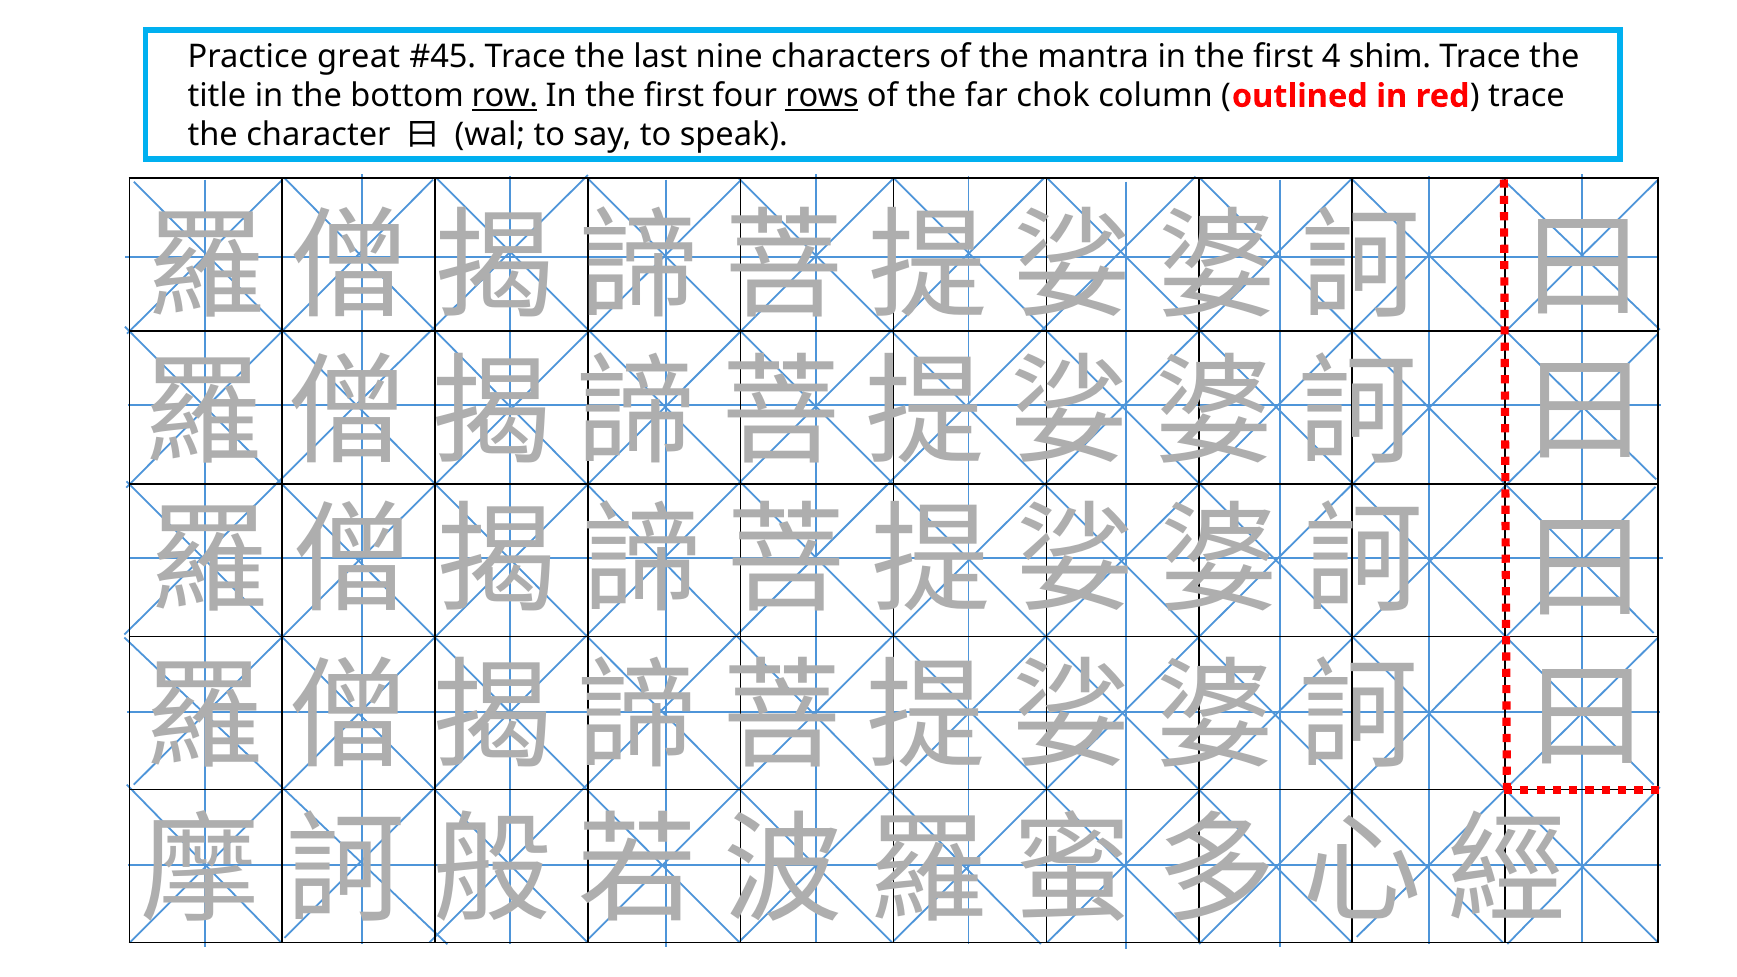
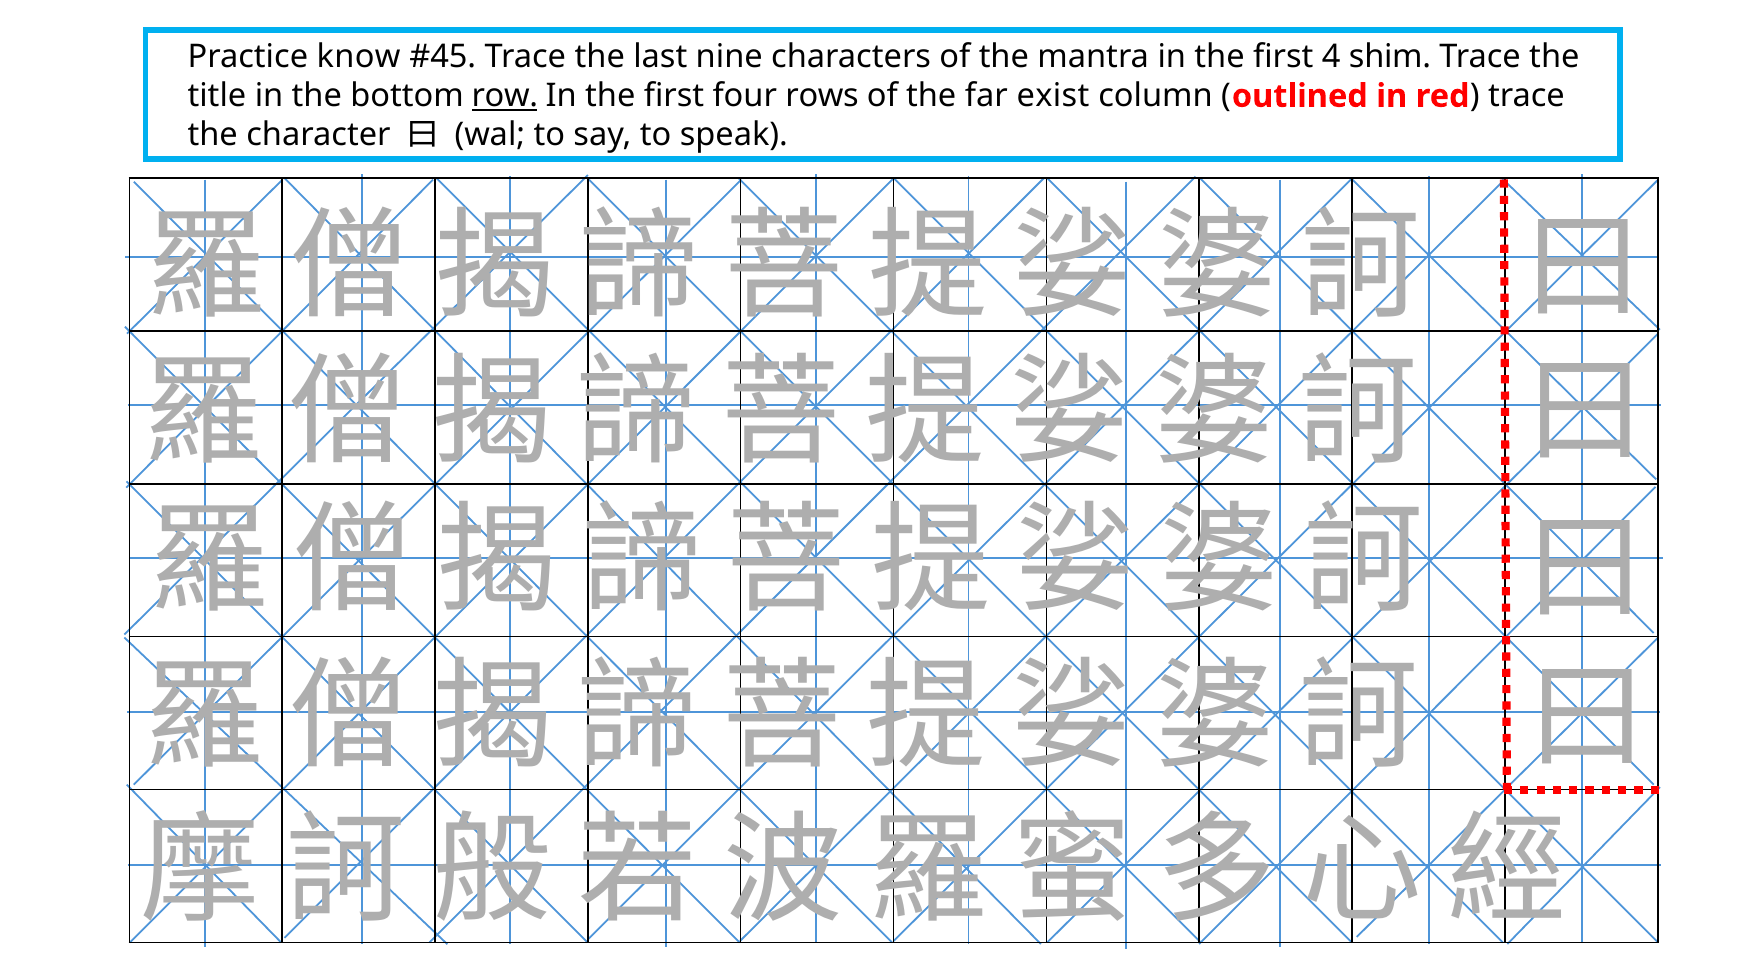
great: great -> know
rows underline: present -> none
chok: chok -> exist
